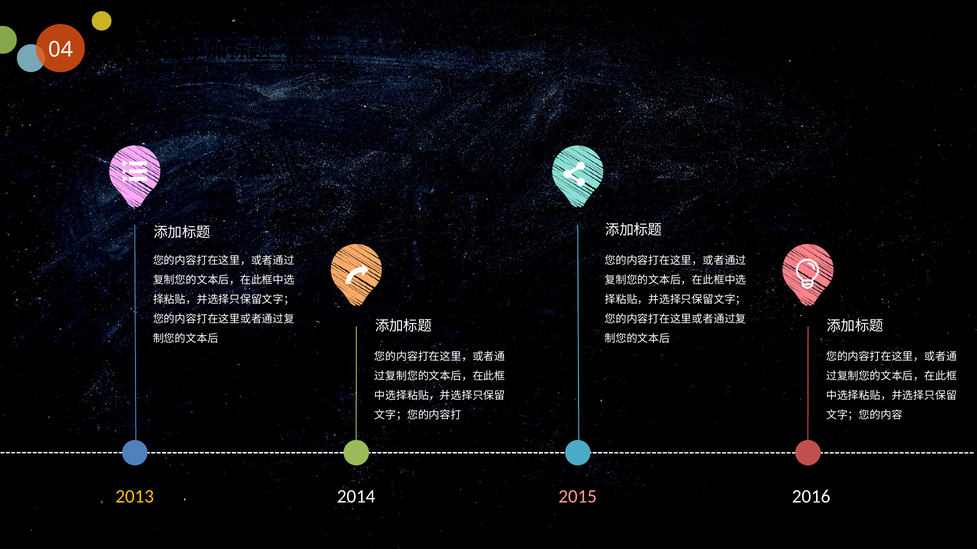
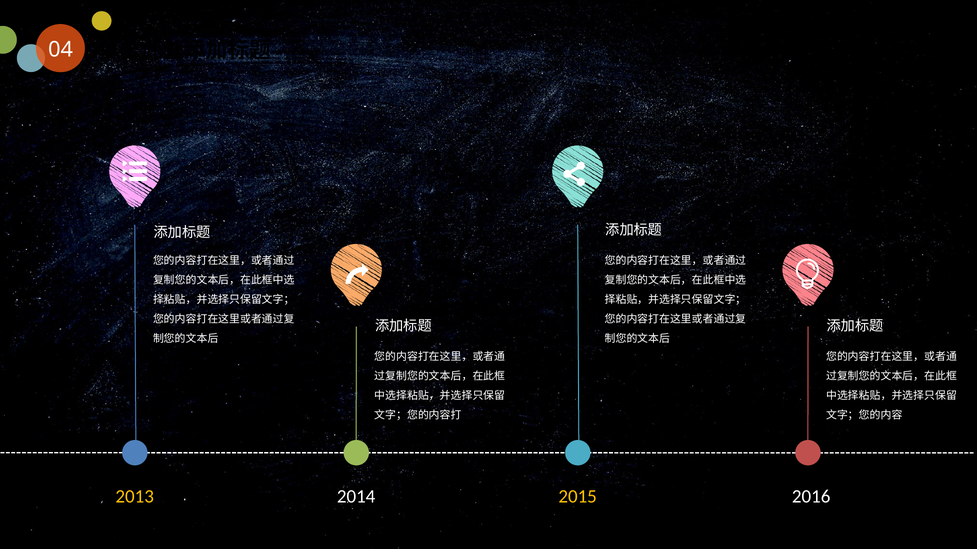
2015 colour: pink -> yellow
